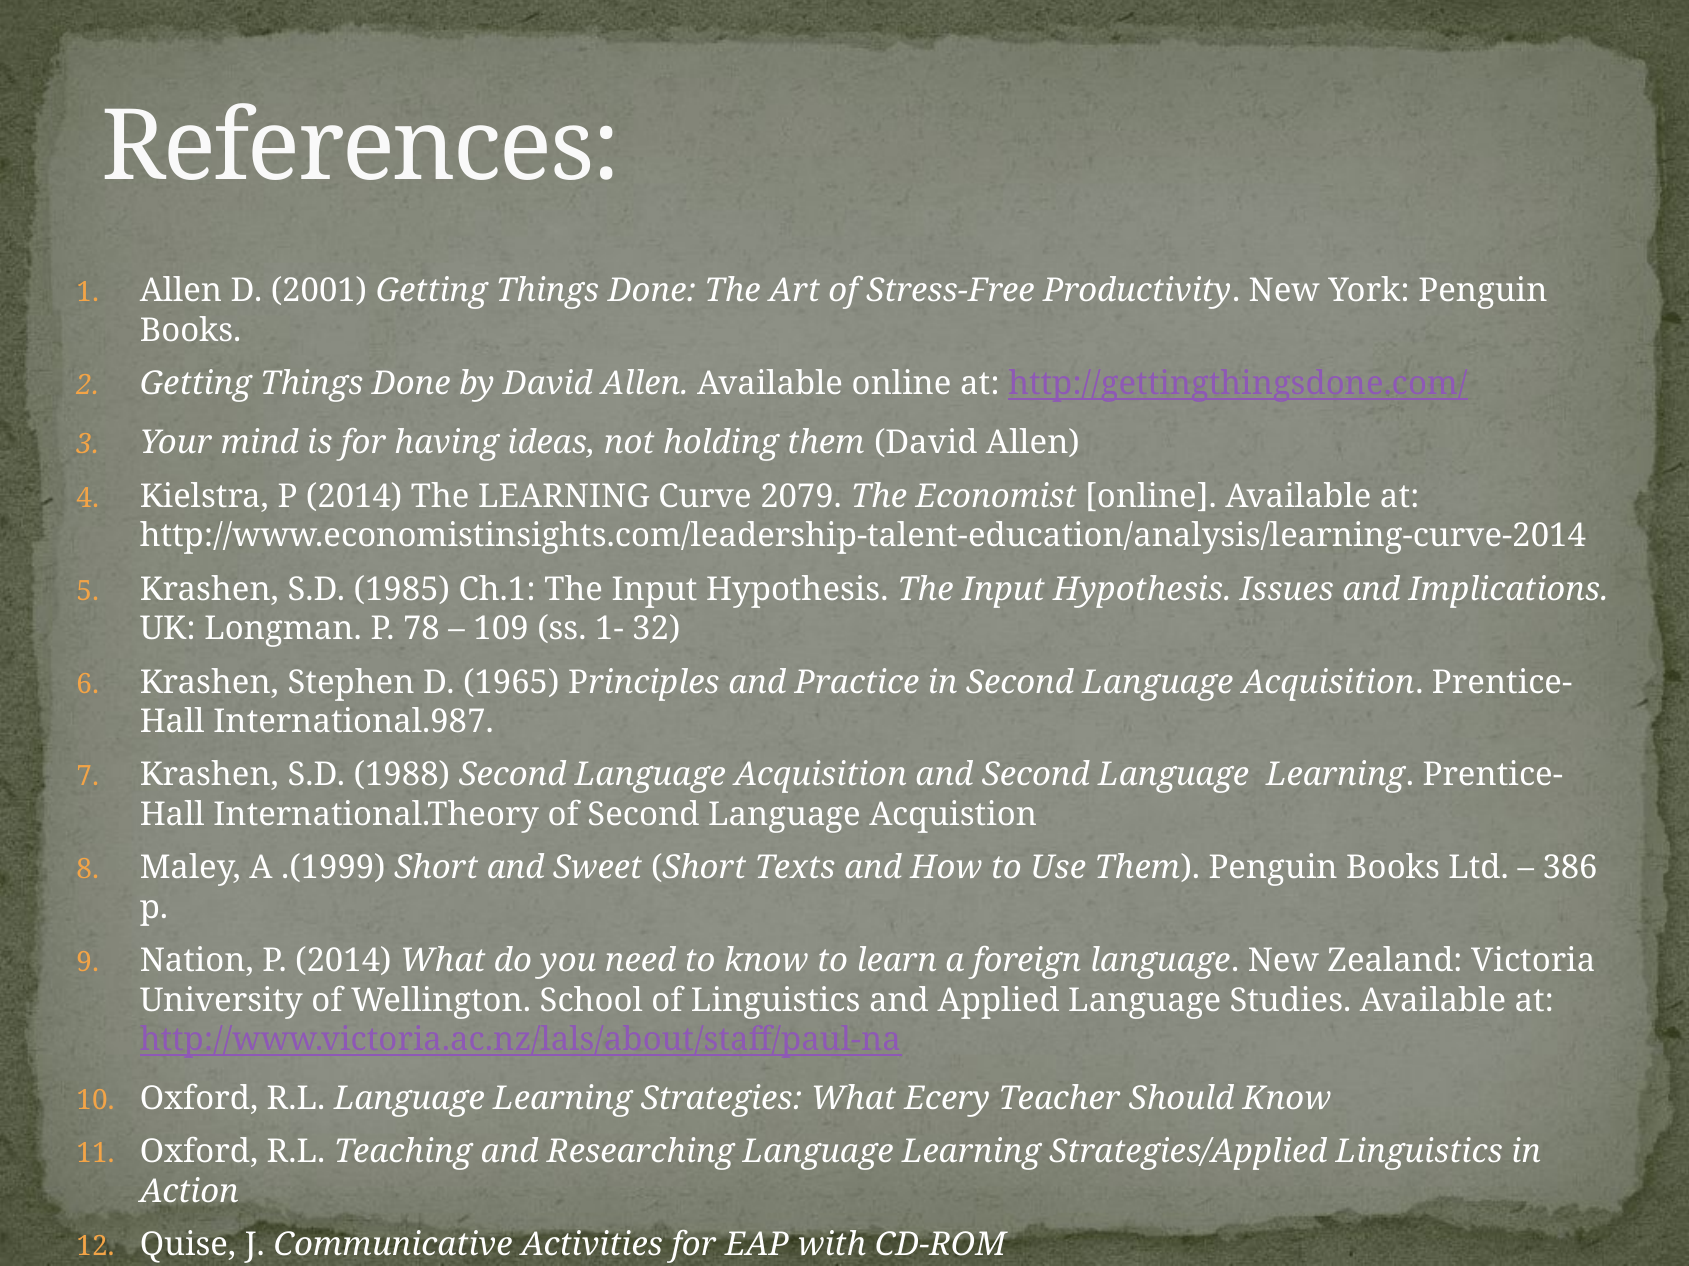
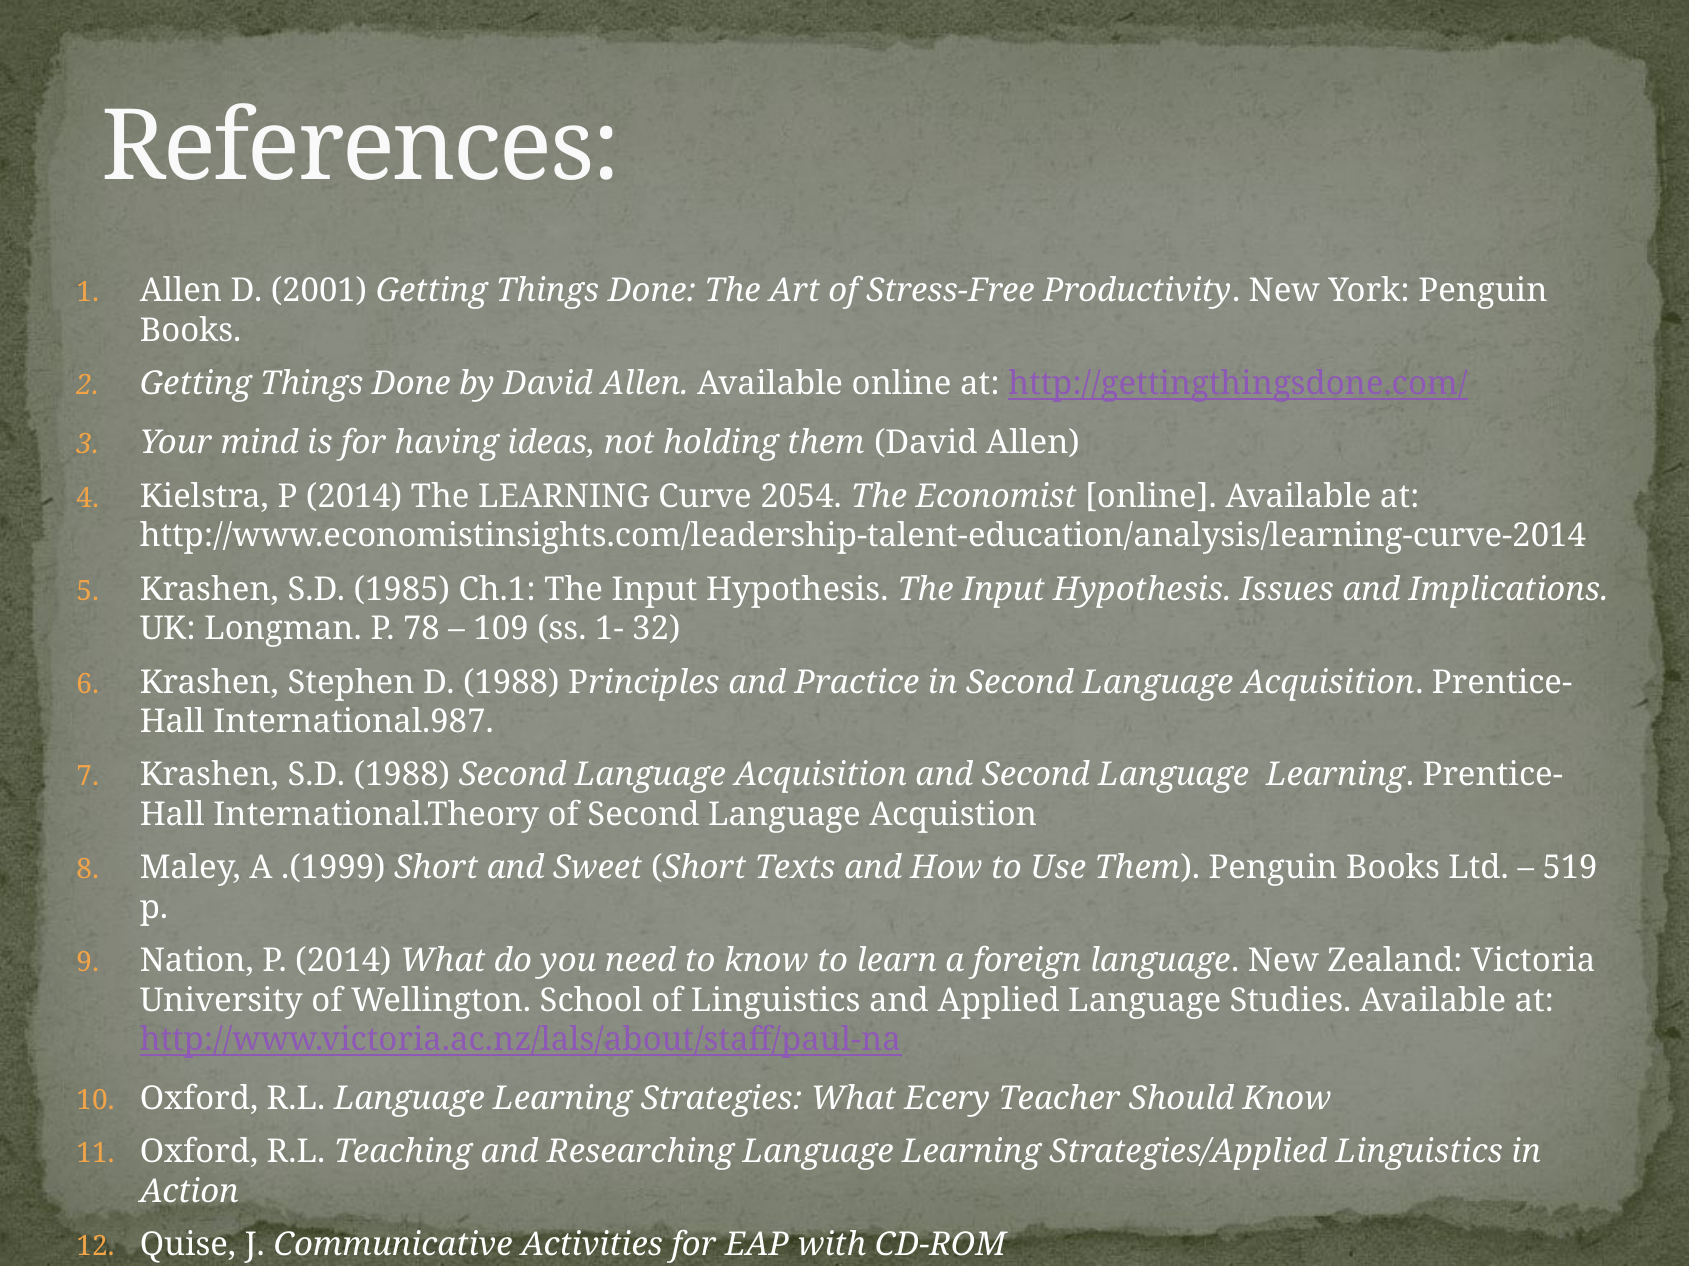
2079: 2079 -> 2054
D 1965: 1965 -> 1988
386: 386 -> 519
